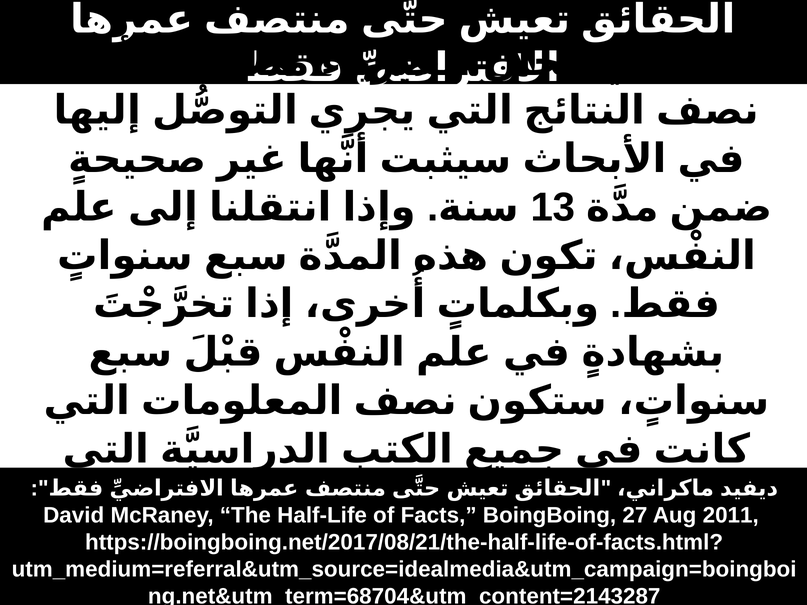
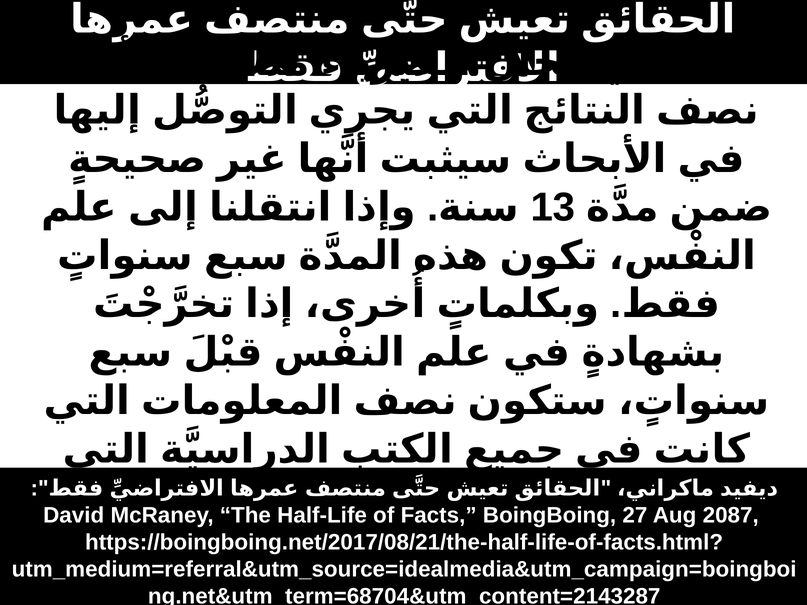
2011: 2011 -> 2087
